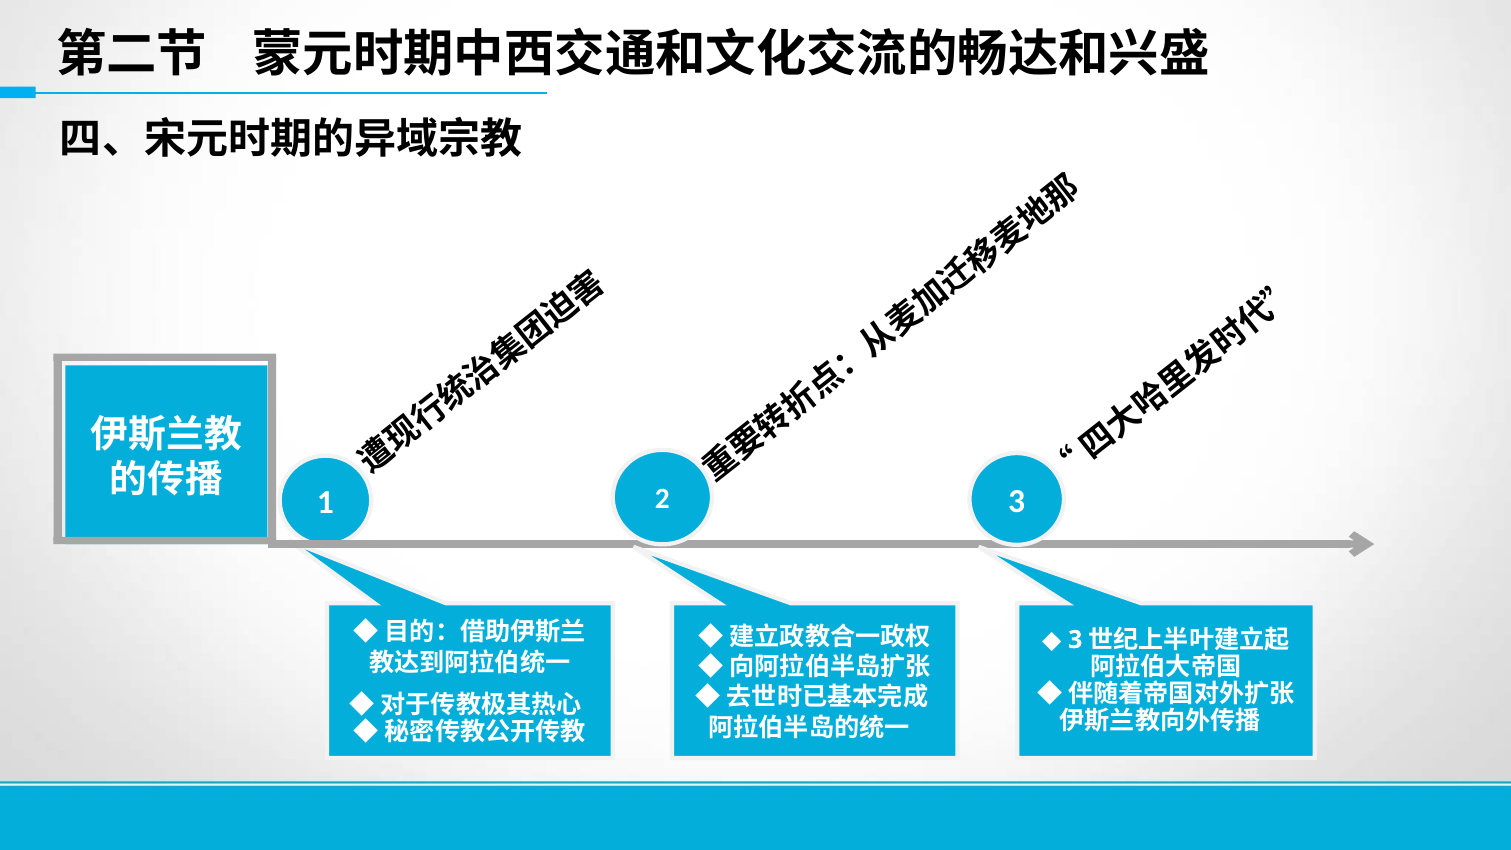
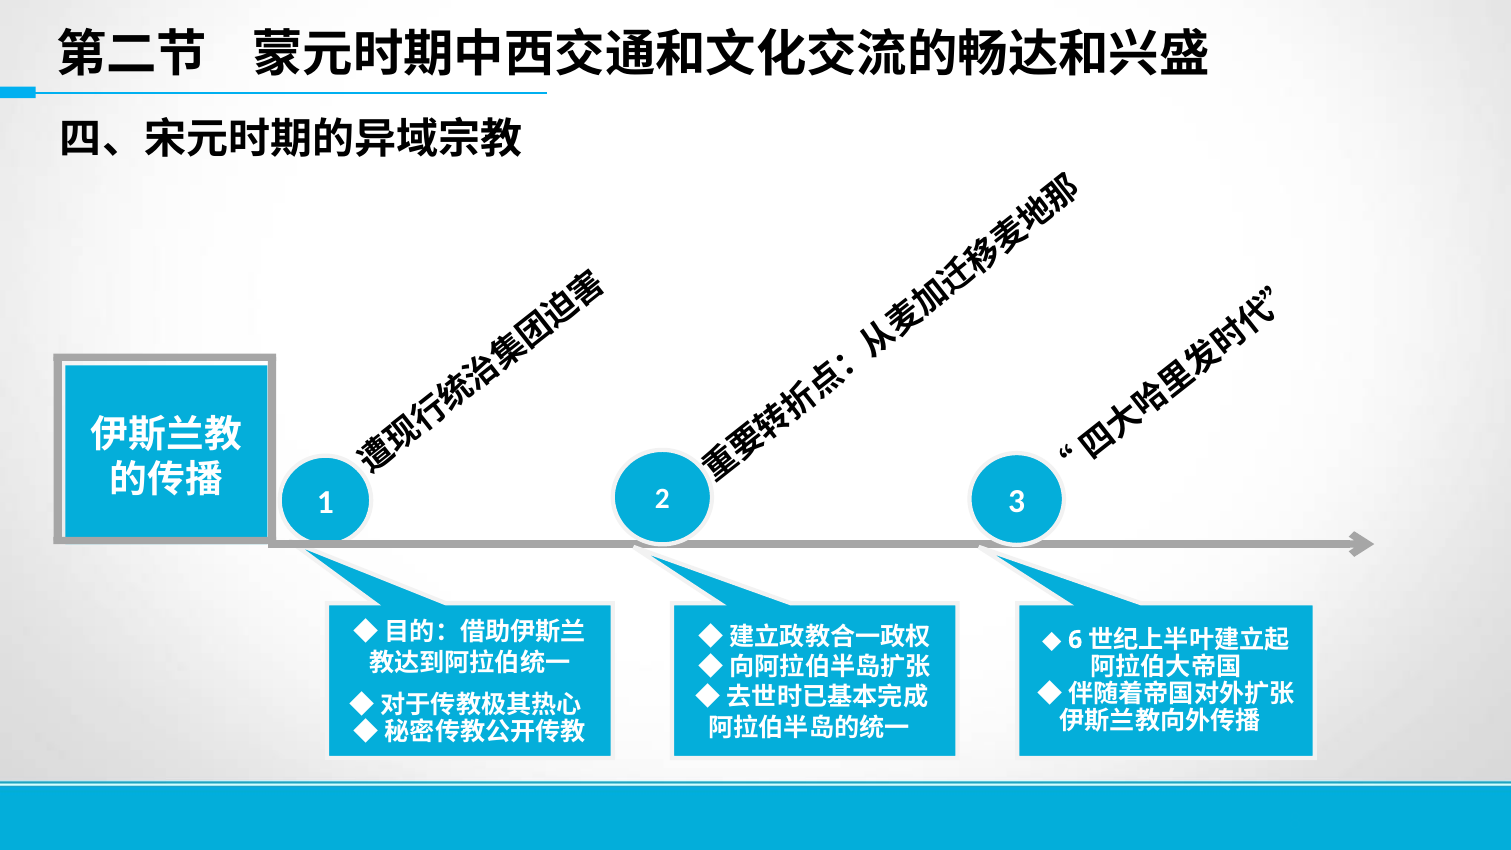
3 at (1075, 640): 3 -> 6
